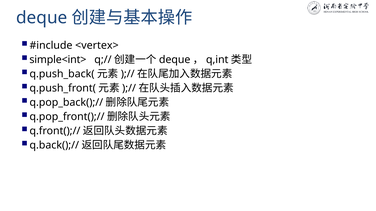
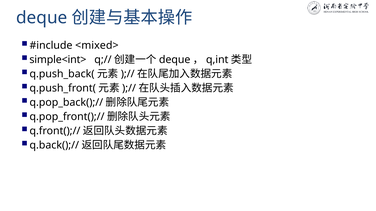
<vertex>: <vertex> -> <mixed>
